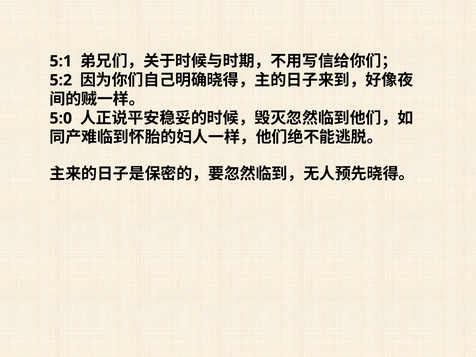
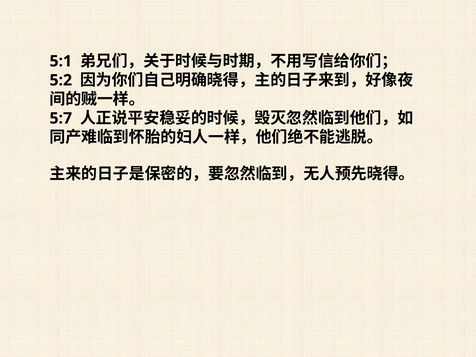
5:0: 5:0 -> 5:7
